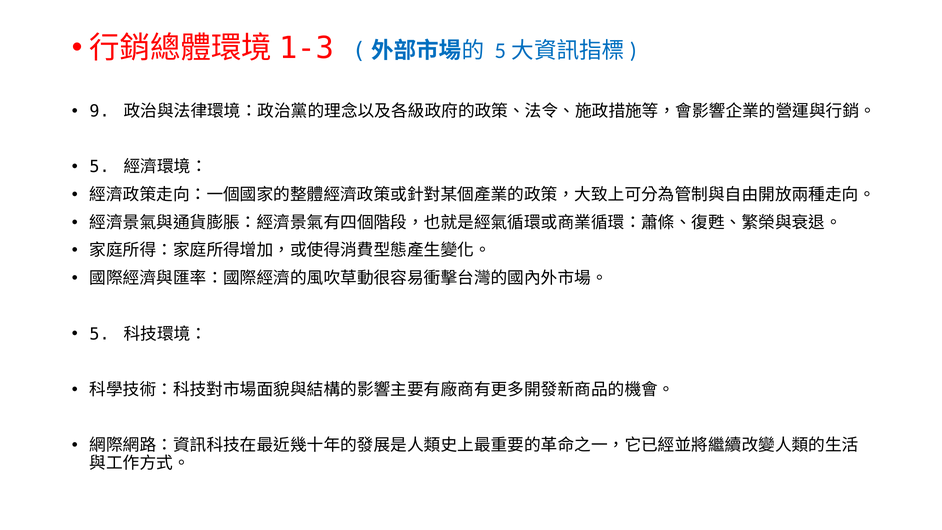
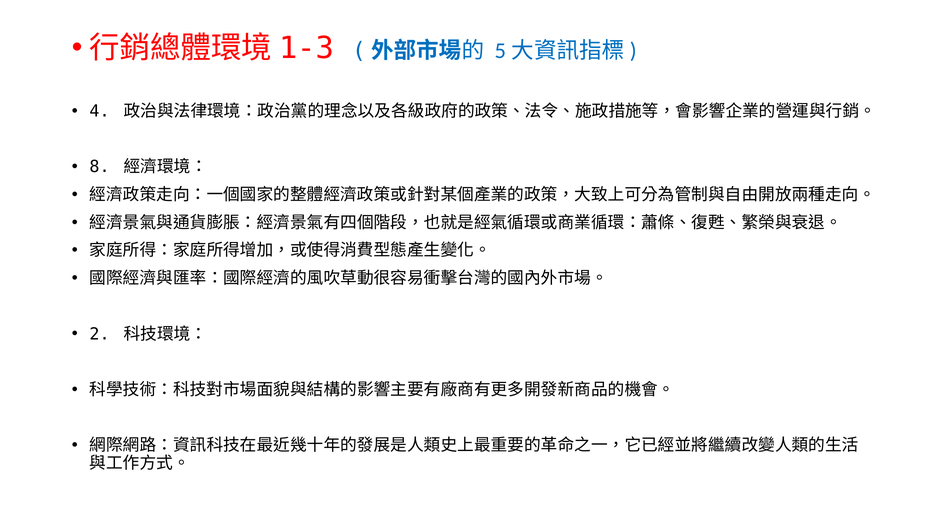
9: 9 -> 4
5 at (100, 167): 5 -> 8
5 at (100, 334): 5 -> 2
